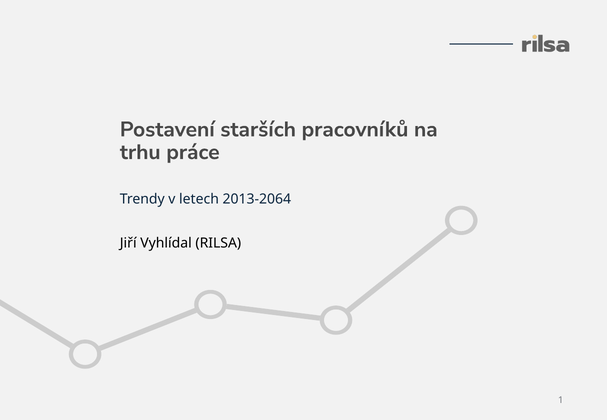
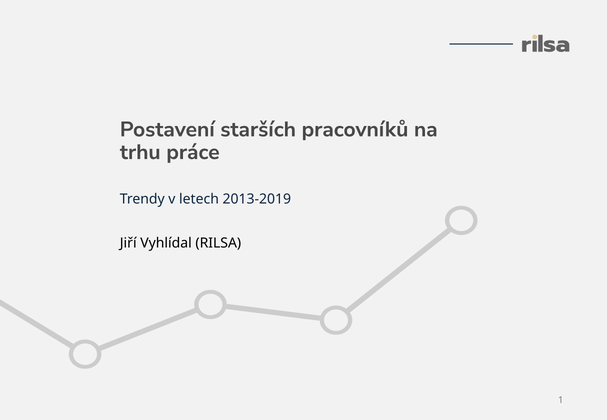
2013-2064: 2013-2064 -> 2013-2019
